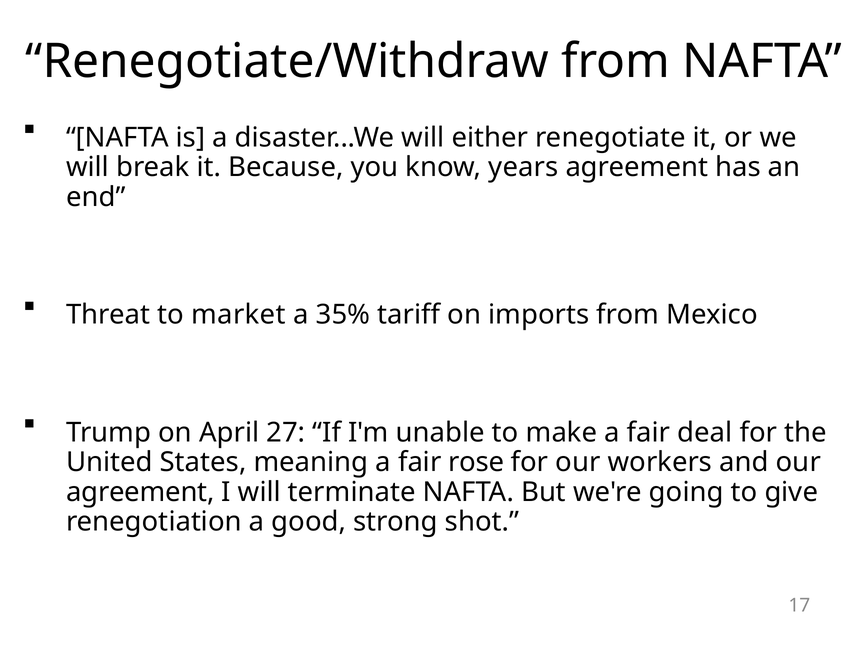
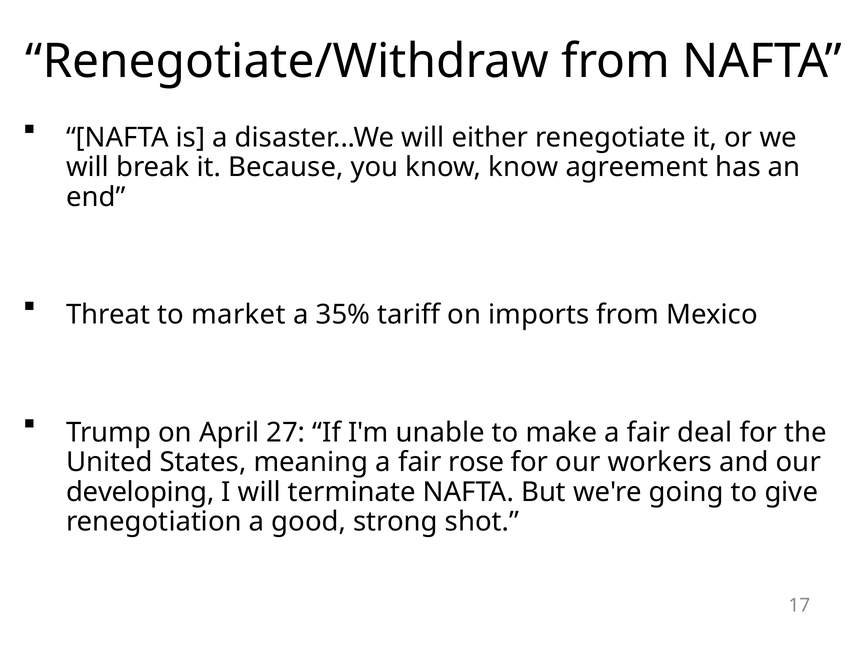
know years: years -> know
agreement at (140, 492): agreement -> developing
